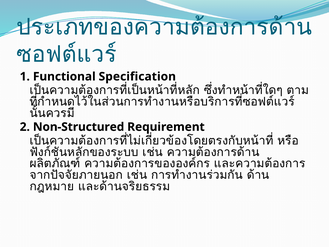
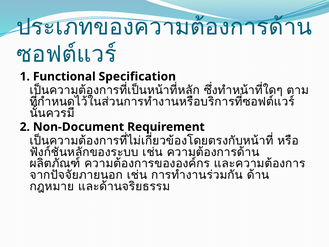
Non-Structured: Non-Structured -> Non-Document
